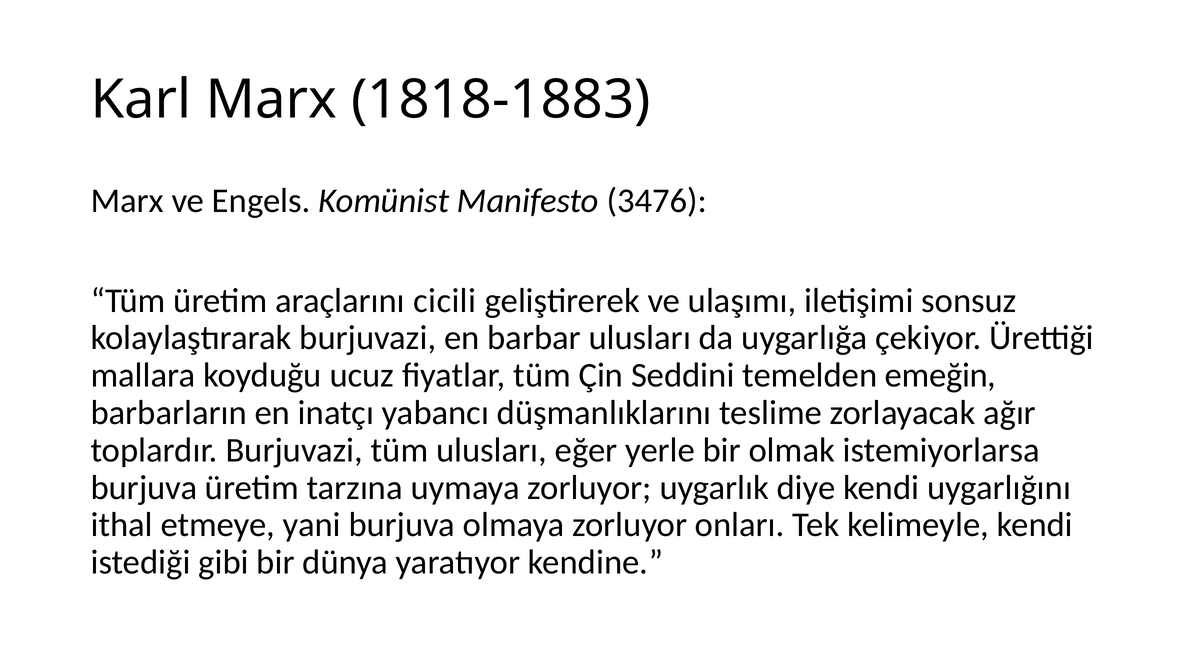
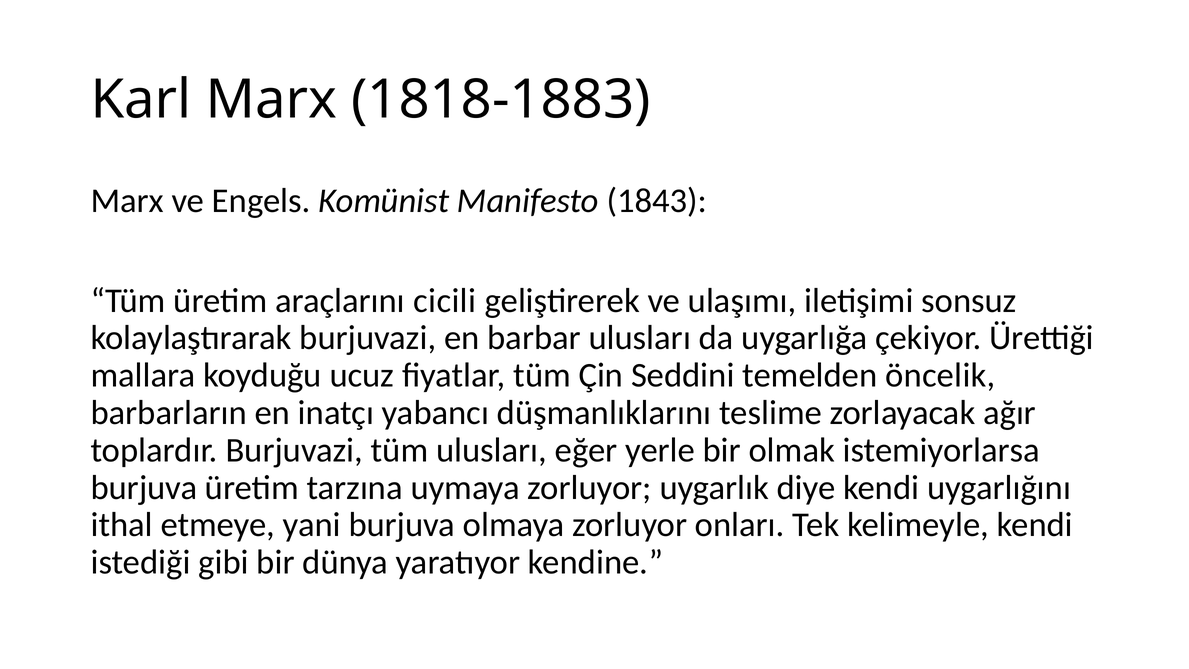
3476: 3476 -> 1843
emeğin: emeğin -> öncelik
